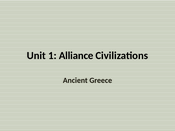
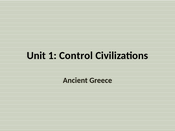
Alliance: Alliance -> Control
